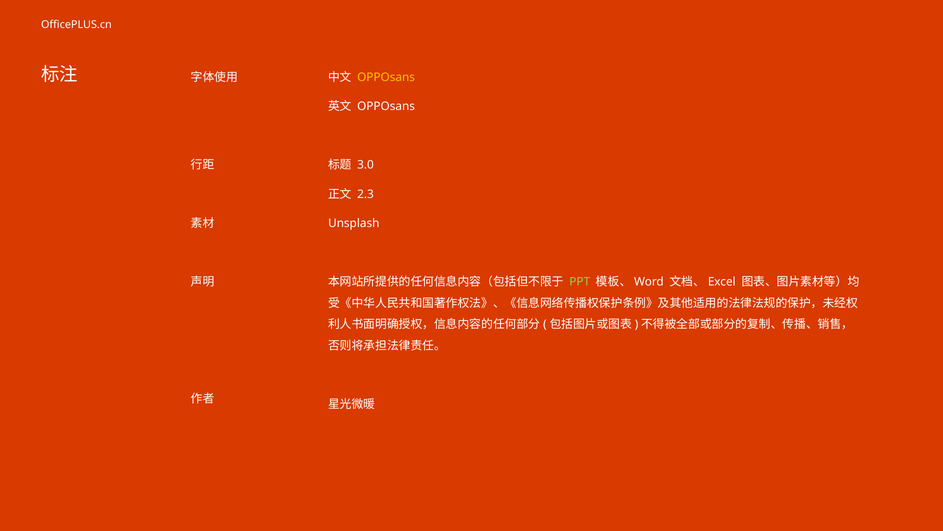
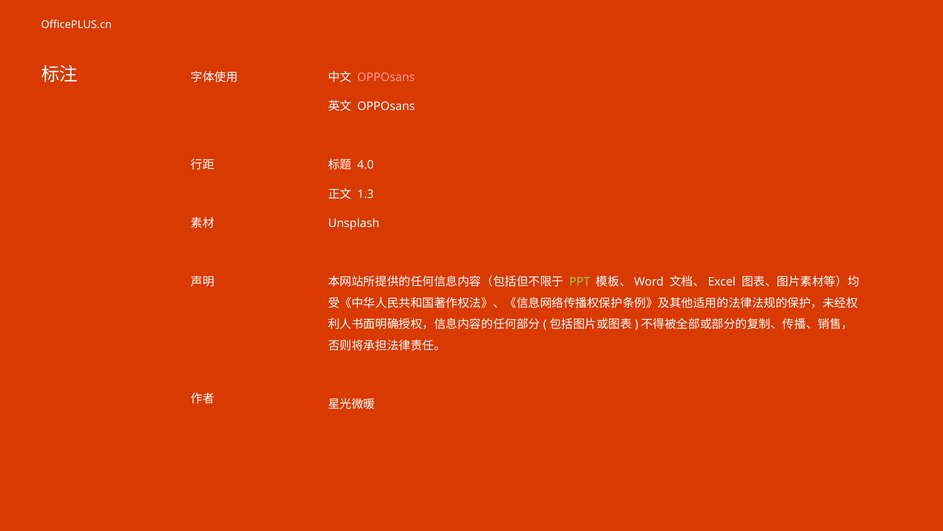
OPPOsans at (386, 77) colour: yellow -> pink
3.0: 3.0 -> 4.0
2.3: 2.3 -> 1.3
